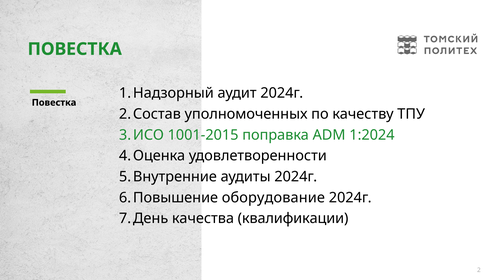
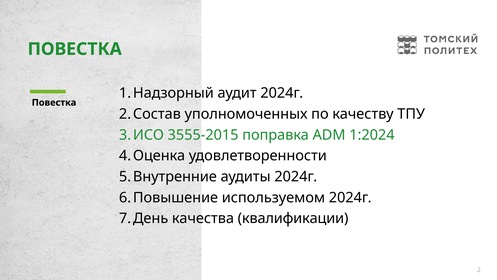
1001-2015: 1001-2015 -> 3555-2015
оборудование: оборудование -> используемом
